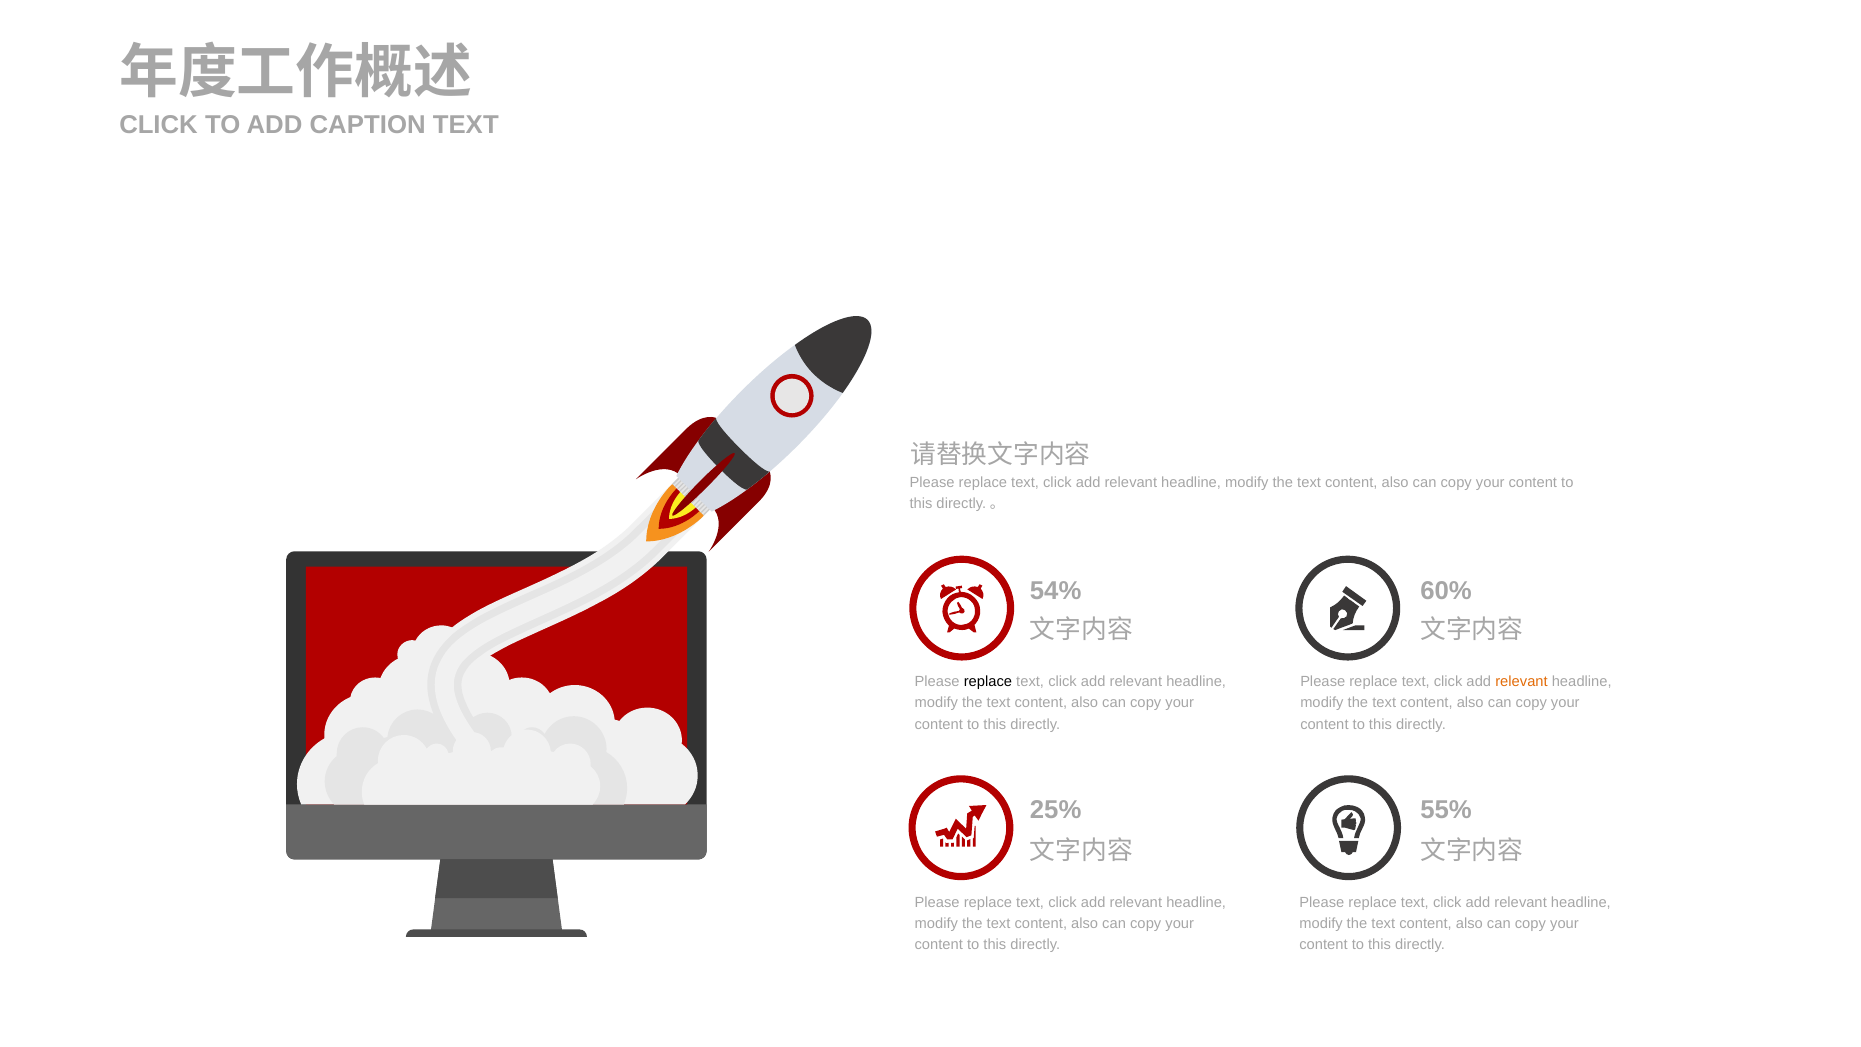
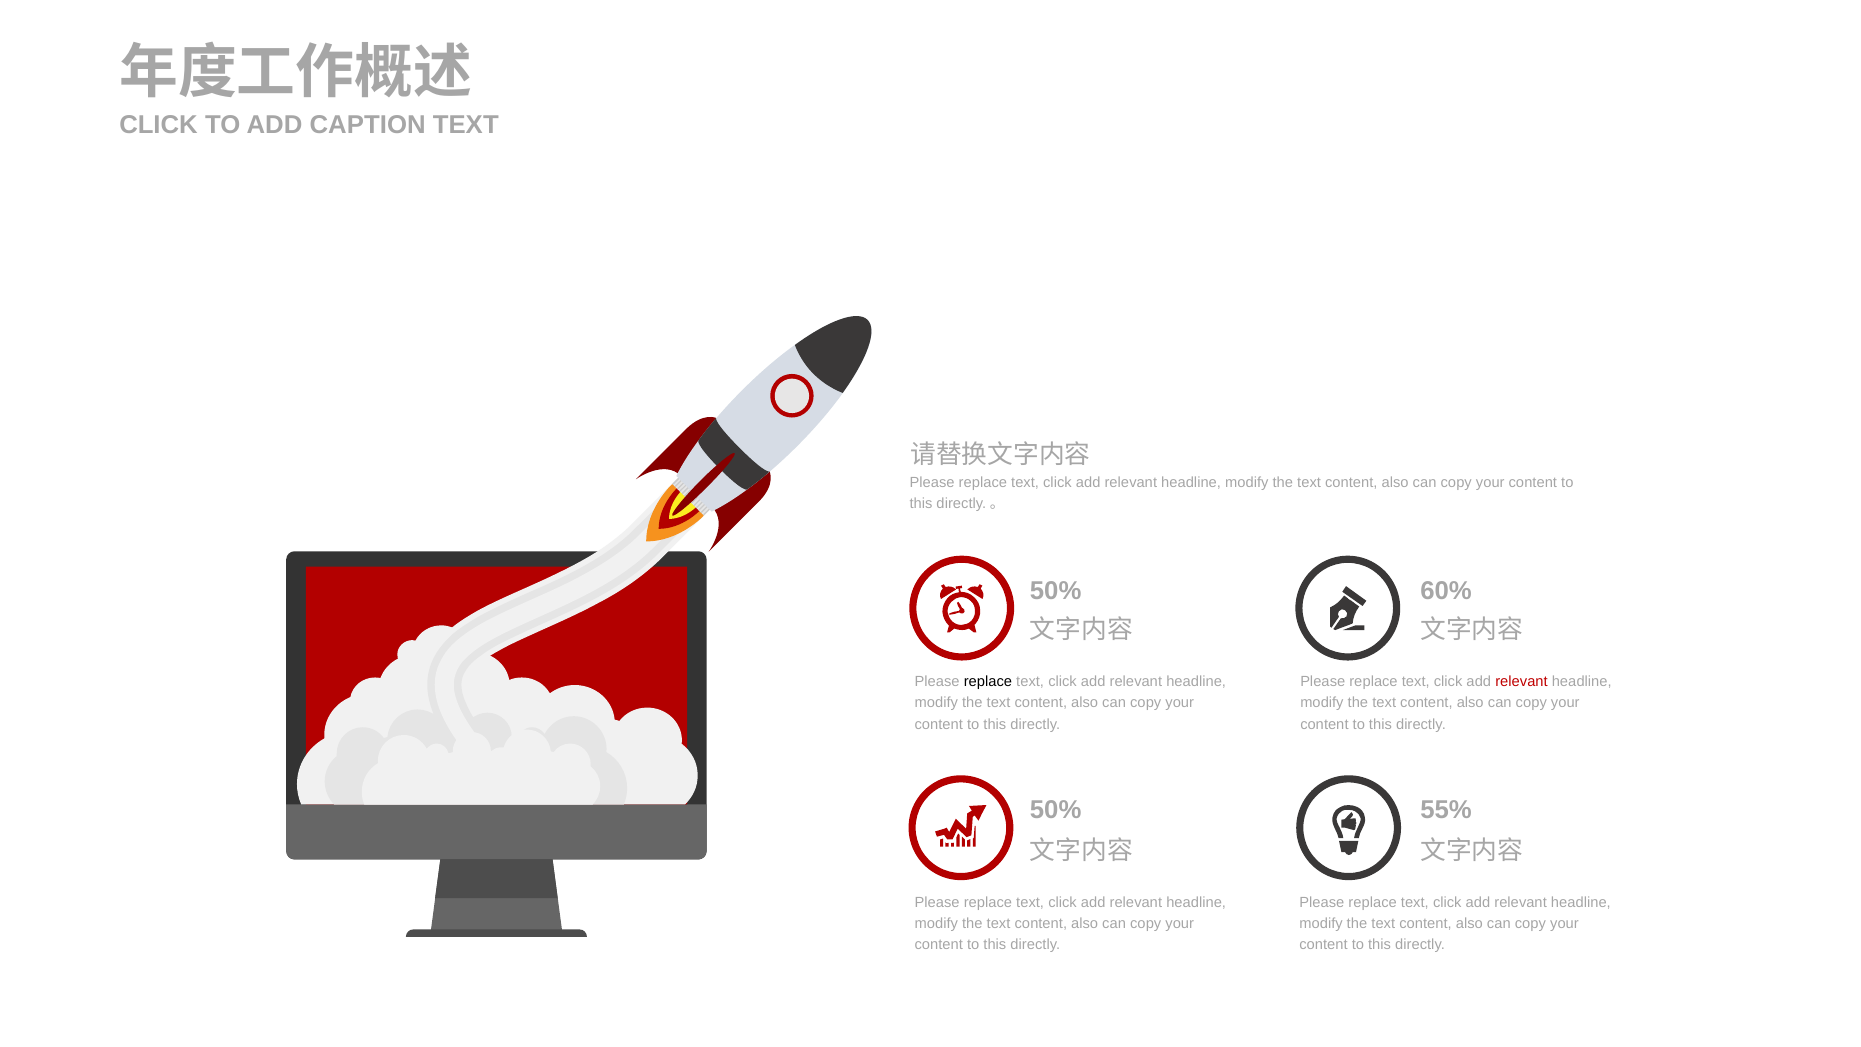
54% at (1056, 591): 54% -> 50%
relevant at (1522, 682) colour: orange -> red
25% at (1056, 810): 25% -> 50%
